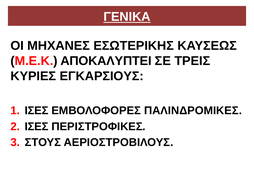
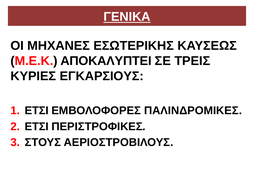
ΙΣΕΣ at (37, 110): ΙΣΕΣ -> ΕΤΣΙ
ΙΣΕΣ at (37, 126): ΙΣΕΣ -> ΕΤΣΙ
